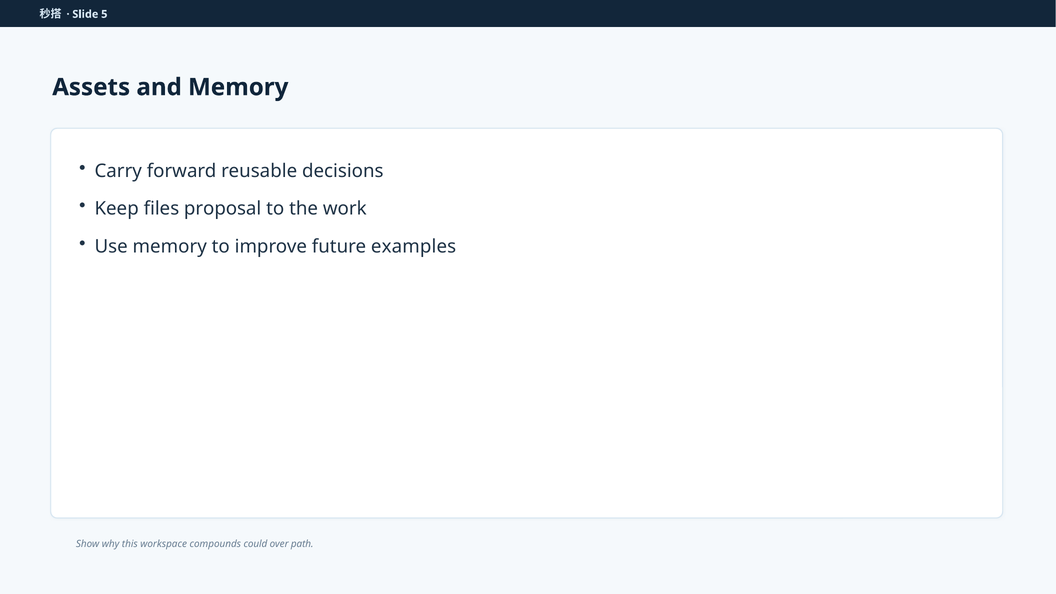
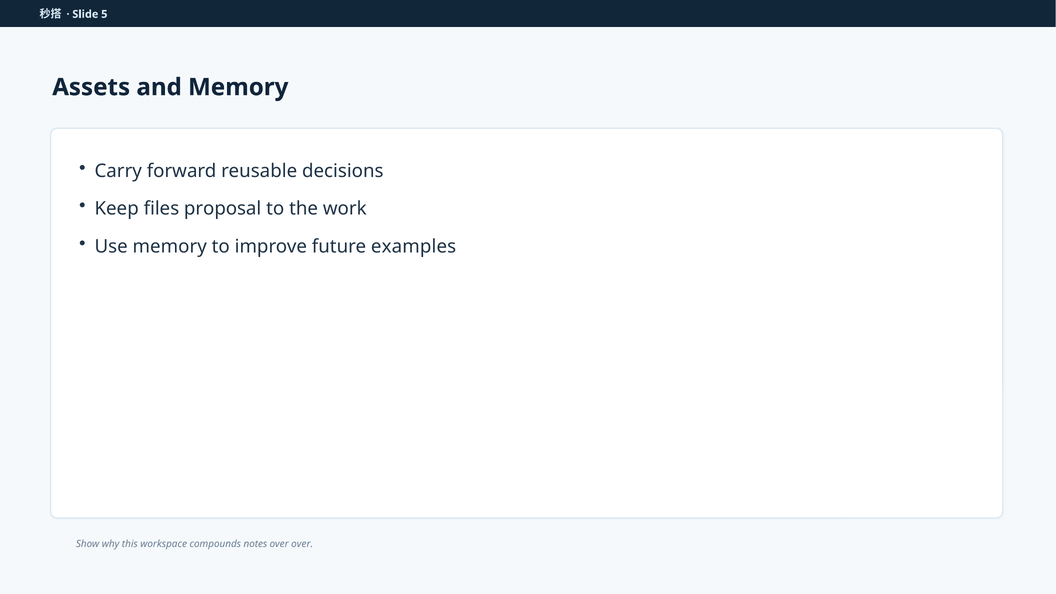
could: could -> notes
over path: path -> over
